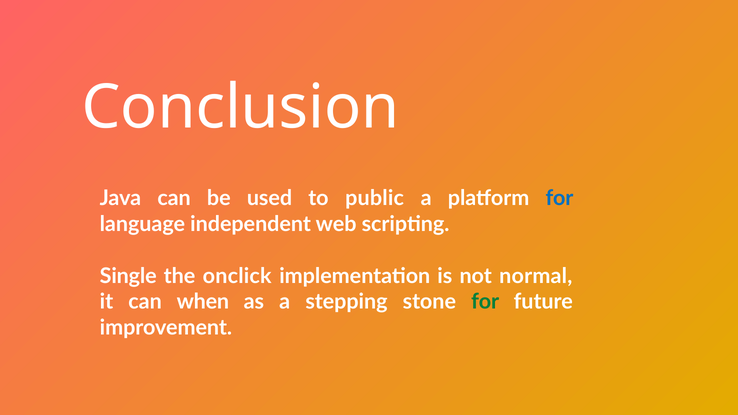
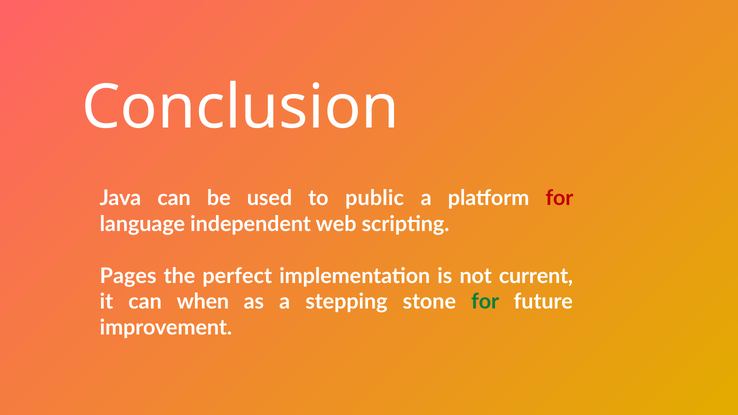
for at (559, 198) colour: blue -> red
Single: Single -> Pages
onclick: onclick -> perfect
normal: normal -> current
